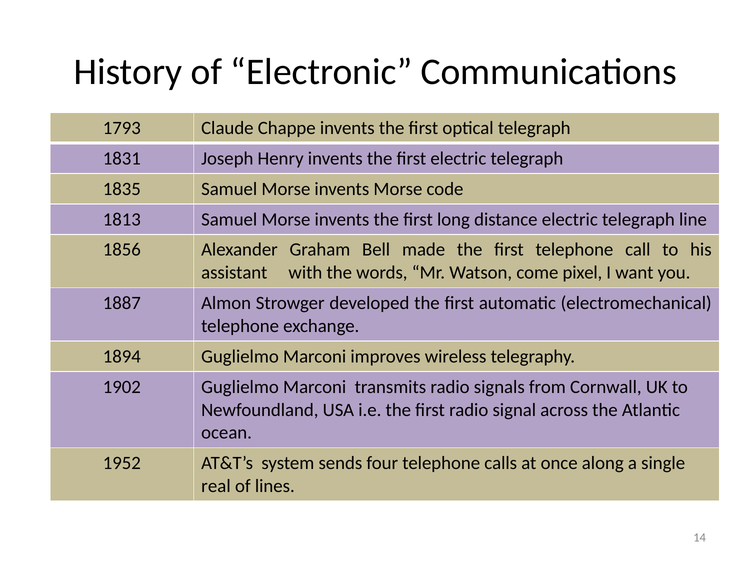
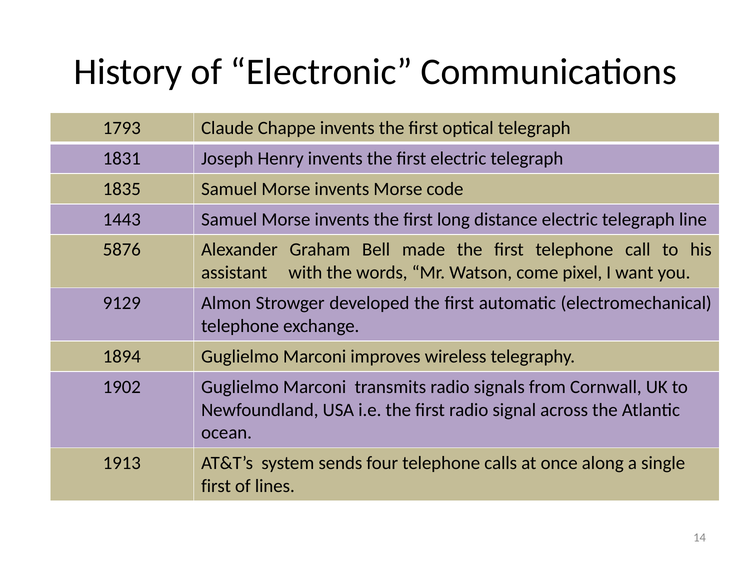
1813: 1813 -> 1443
1856: 1856 -> 5876
1887: 1887 -> 9129
1952: 1952 -> 1913
real at (216, 486): real -> first
